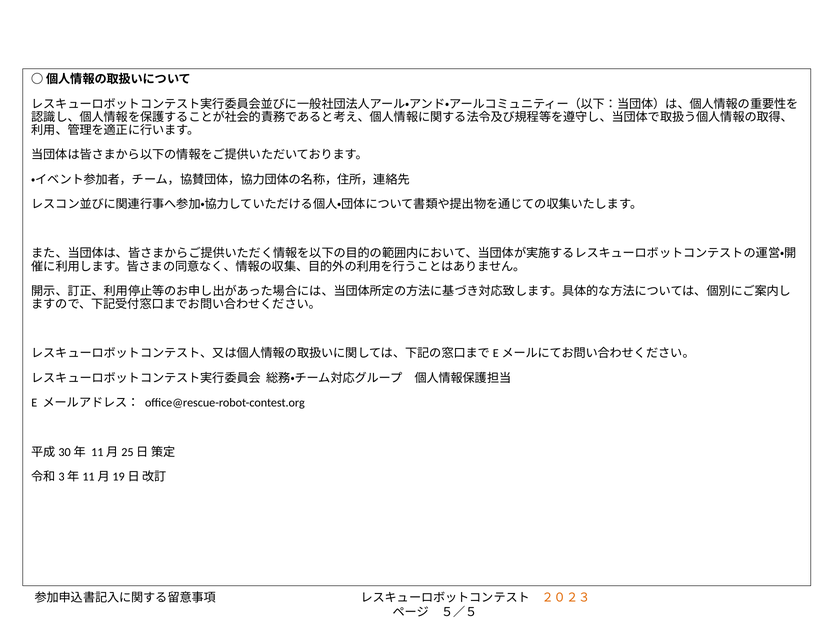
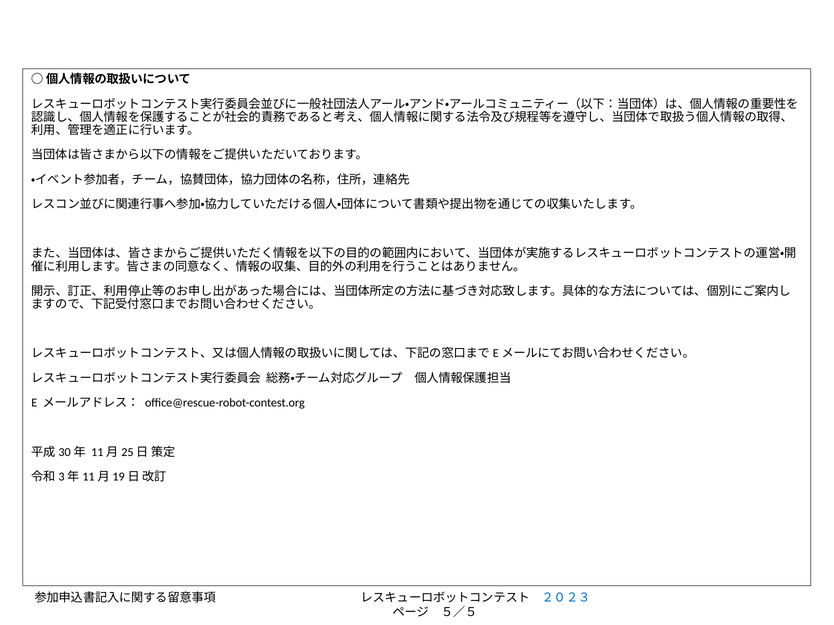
２０２３ colour: orange -> blue
